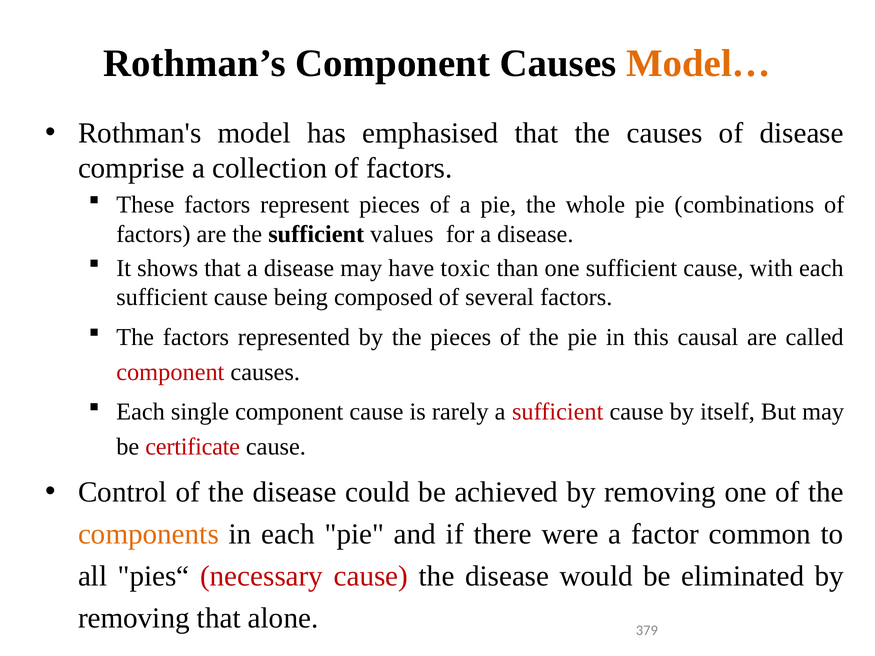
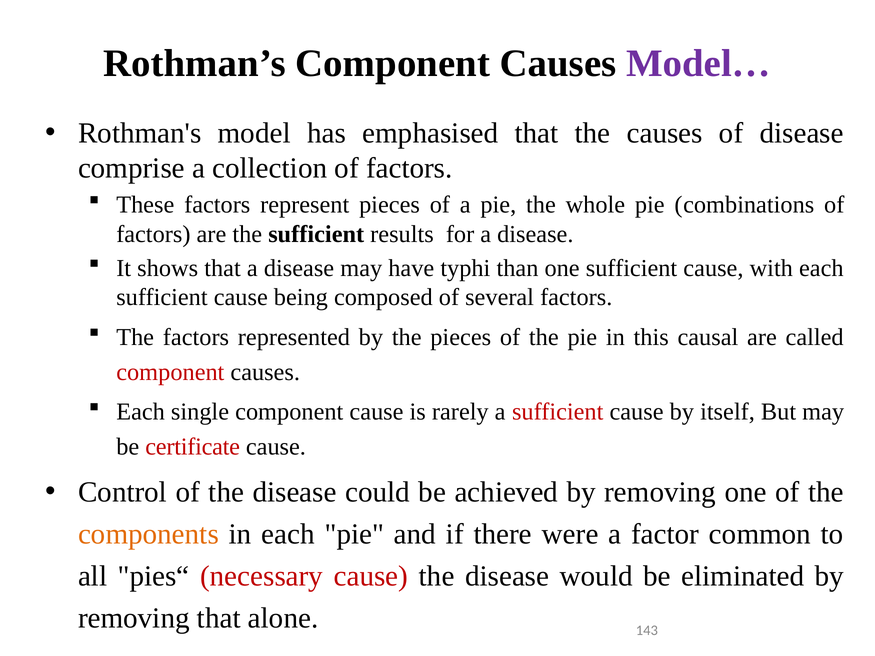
Model… colour: orange -> purple
values: values -> results
toxic: toxic -> typhi
379: 379 -> 143
